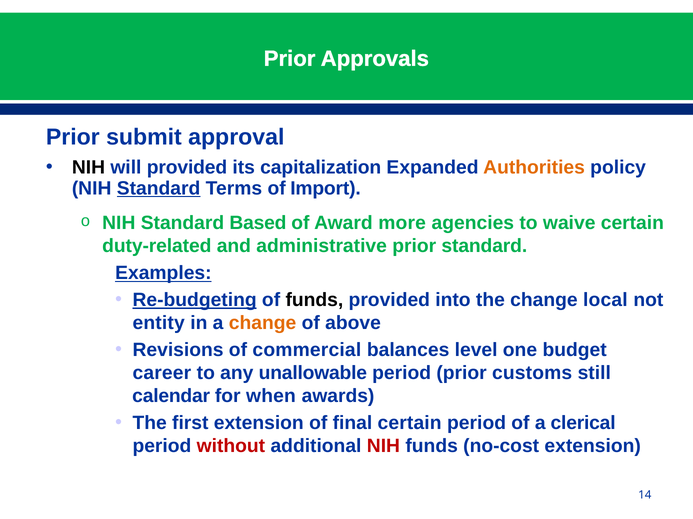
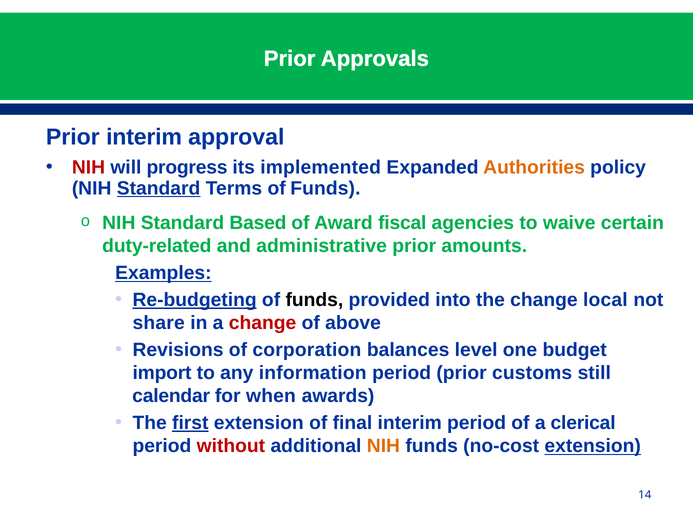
Prior submit: submit -> interim
NIH at (88, 168) colour: black -> red
will provided: provided -> progress
capitalization: capitalization -> implemented
Terms of Import: Import -> Funds
more: more -> fiscal
prior standard: standard -> amounts
entity: entity -> share
change at (263, 324) colour: orange -> red
commercial: commercial -> corporation
career: career -> import
unallowable: unallowable -> information
first underline: none -> present
final certain: certain -> interim
NIH at (383, 447) colour: red -> orange
extension at (593, 447) underline: none -> present
